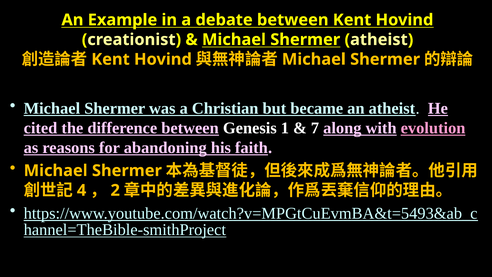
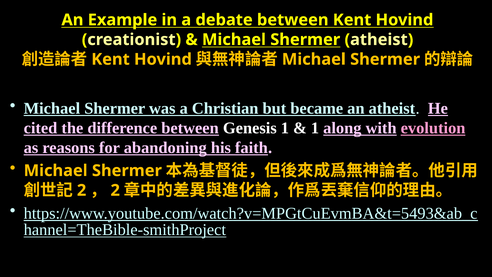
7 at (315, 128): 7 -> 1
4 at (82, 190): 4 -> 2
